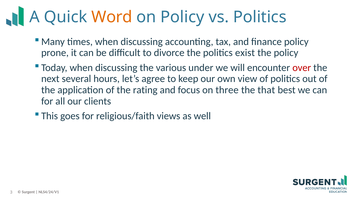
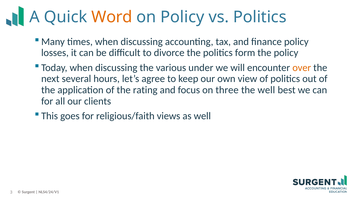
prone: prone -> losses
exist: exist -> form
over colour: red -> orange
the that: that -> well
